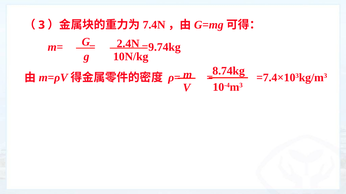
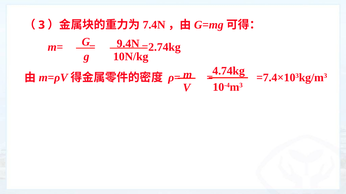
2.4N: 2.4N -> 9.4N
=9.74kg: =9.74kg -> =2.74kg
8.74kg: 8.74kg -> 4.74kg
